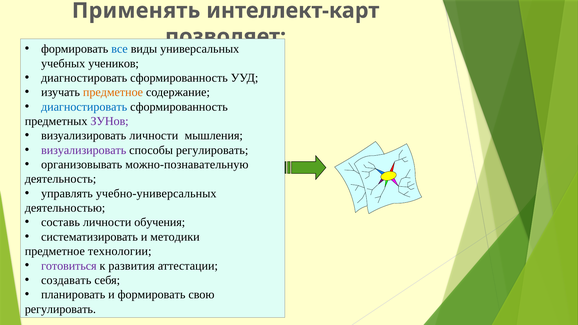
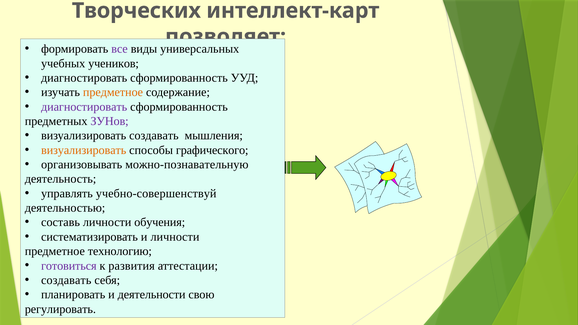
Применять: Применять -> Творческих
все colour: blue -> purple
диагностировать at (84, 107) colour: blue -> purple
визуализировать личности: личности -> создавать
визуализировать at (84, 150) colour: purple -> orange
способы регулировать: регулировать -> графического
учебно-универсальных: учебно-универсальных -> учебно-совершенствуй
и методики: методики -> личности
технологии: технологии -> технологию
и формировать: формировать -> деятельности
